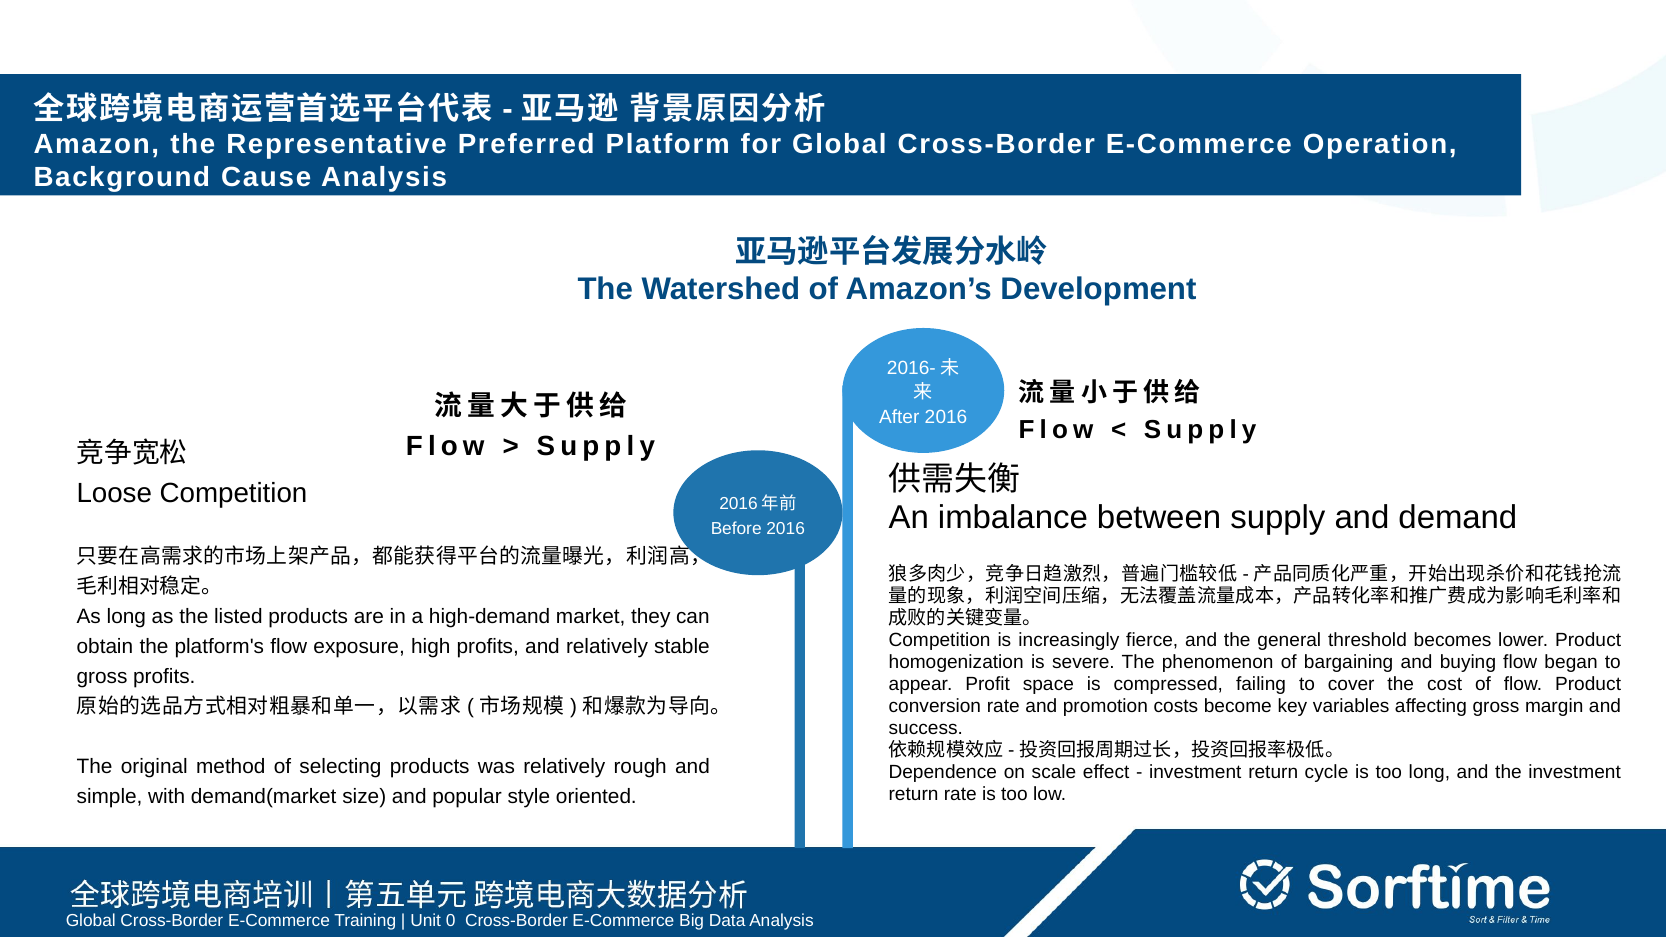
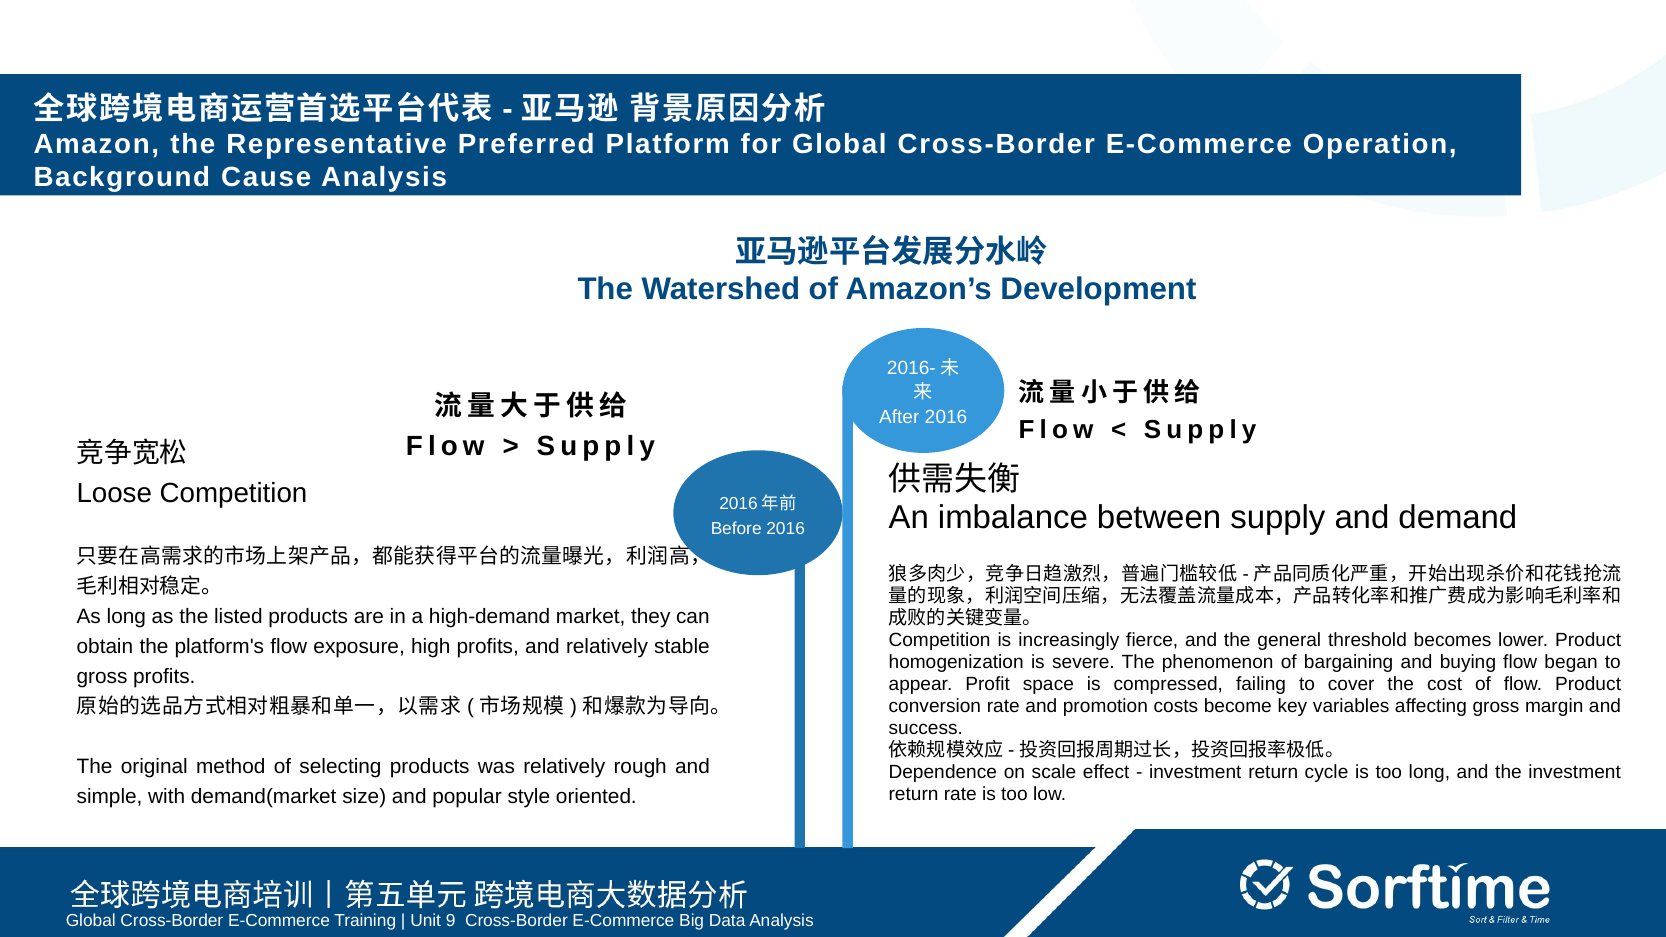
0: 0 -> 9
